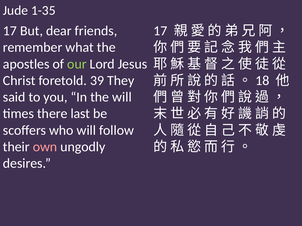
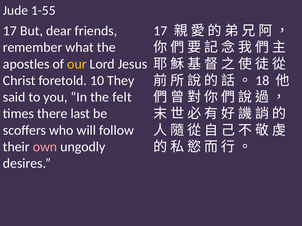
1-35: 1-35 -> 1-55
our colour: light green -> yellow
39: 39 -> 10
the will: will -> felt
